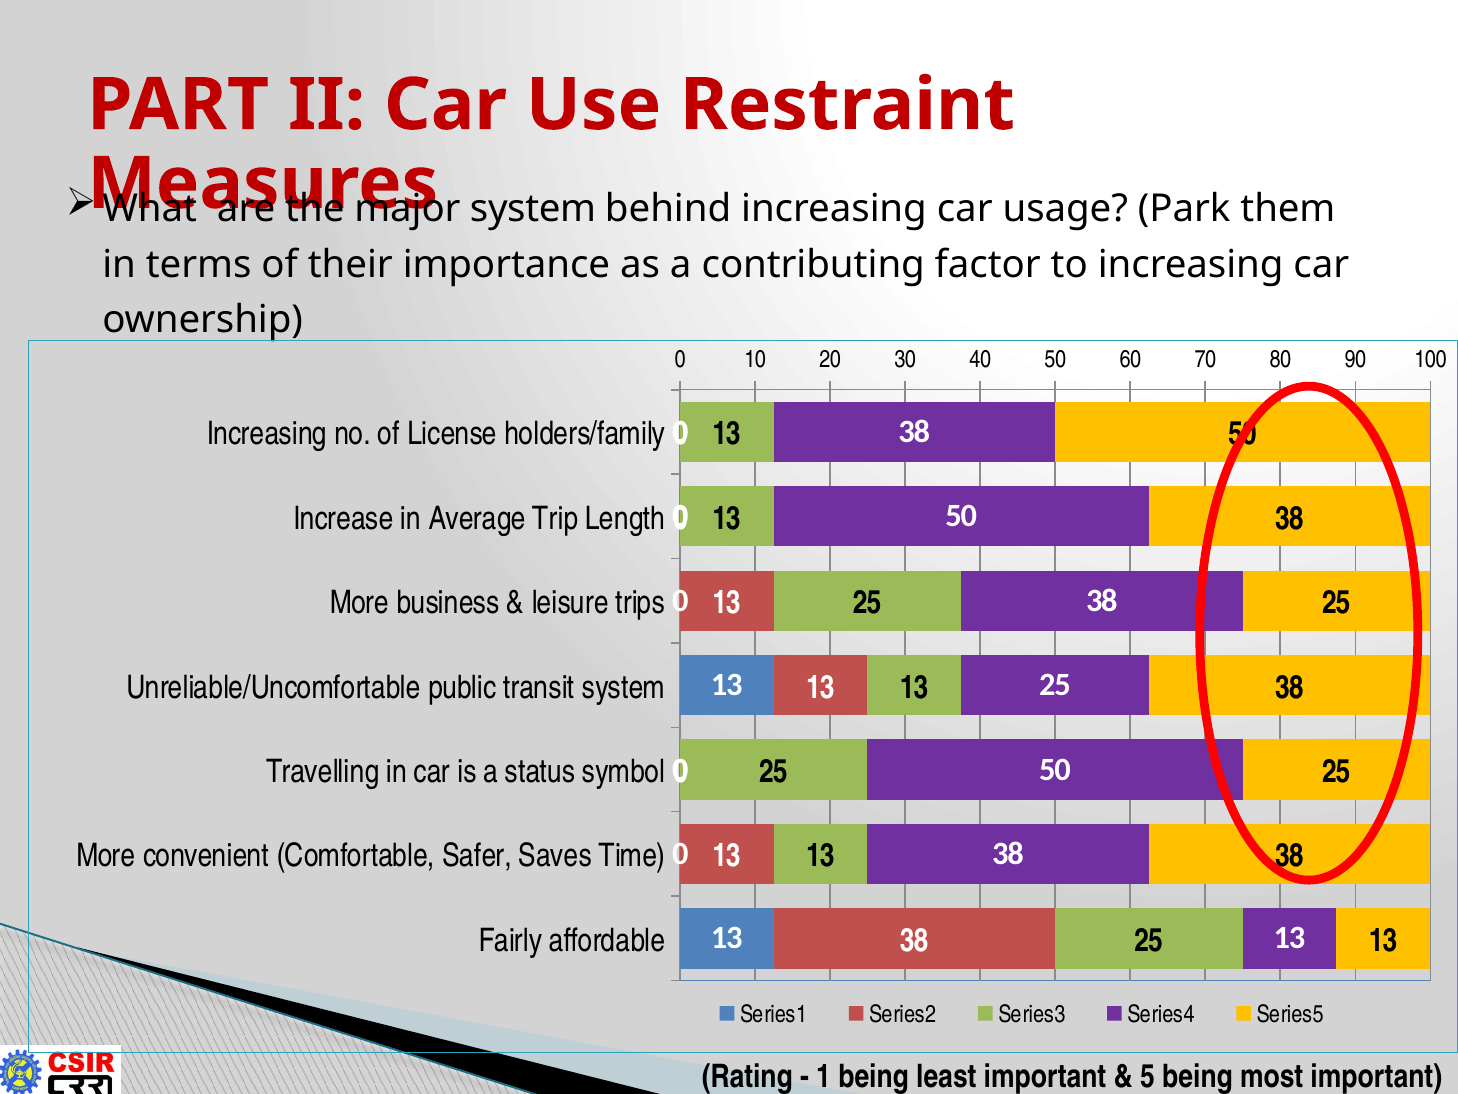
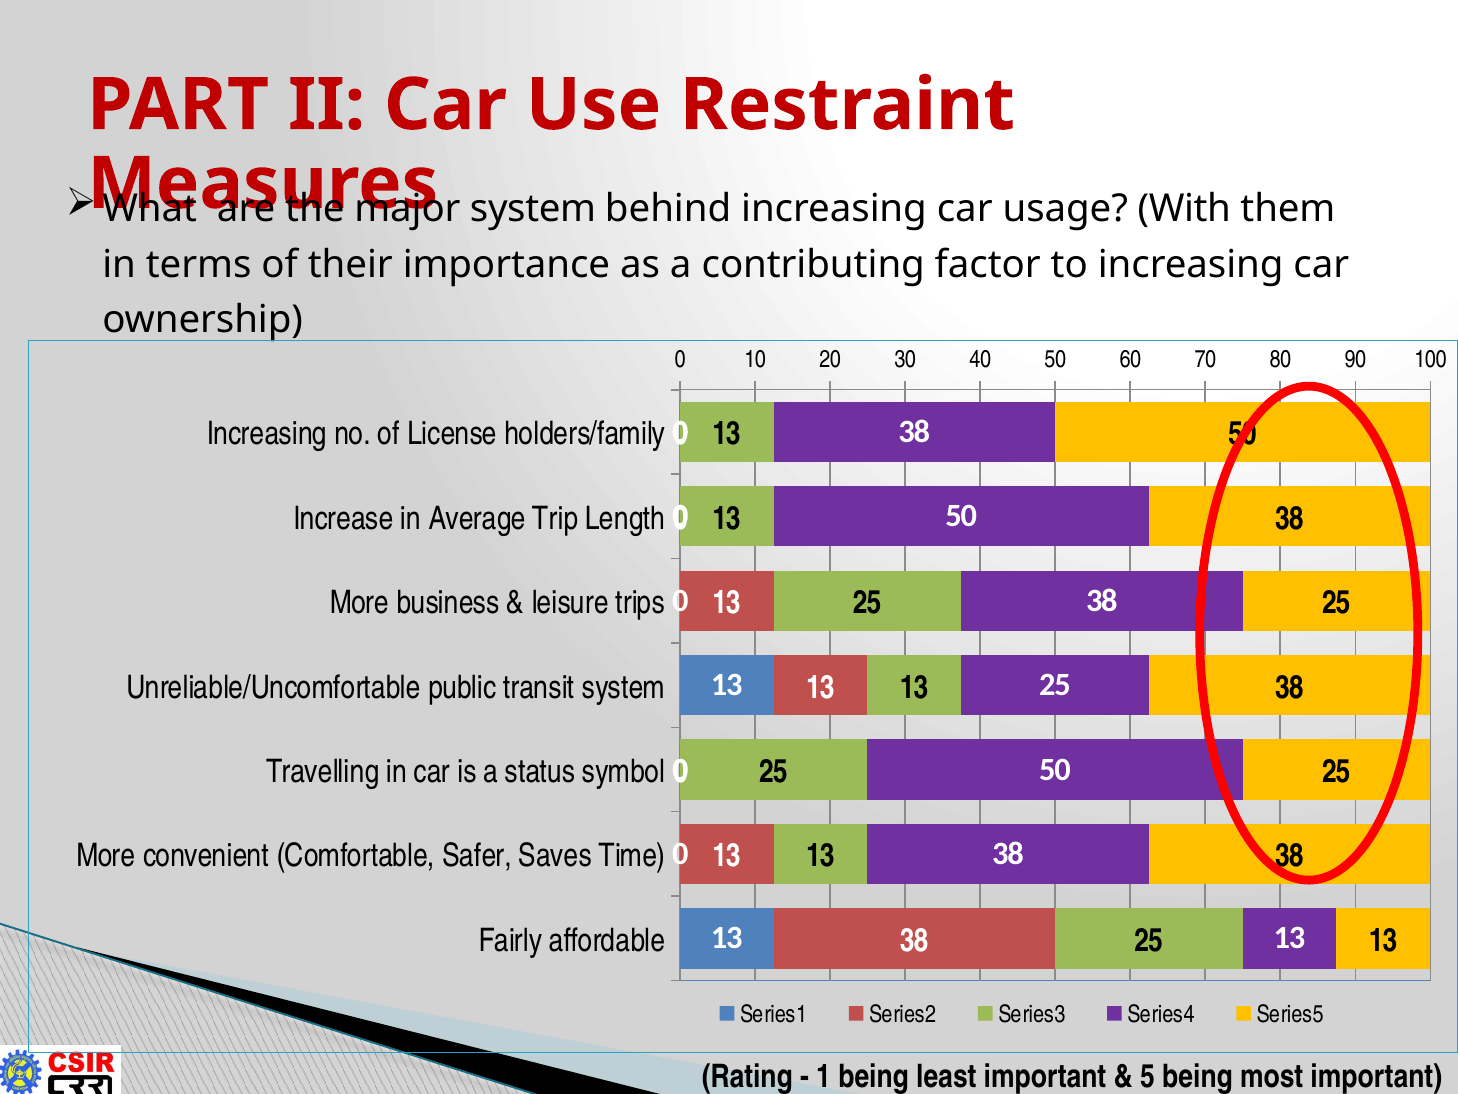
Park: Park -> With
